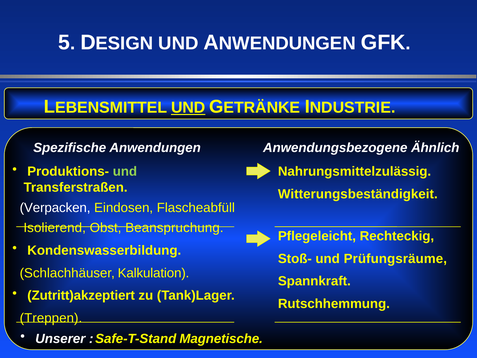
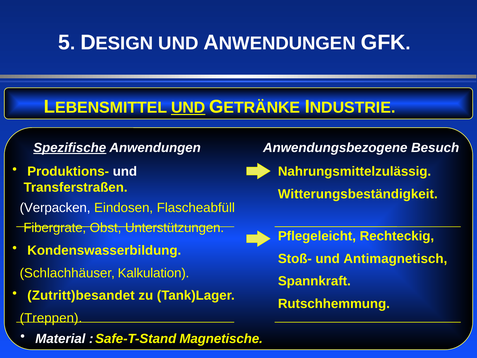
Spezifische underline: none -> present
Ähnlich: Ähnlich -> Besuch
und at (125, 171) colour: light green -> white
Isolierend: Isolierend -> Fibergrate
Beanspruchung: Beanspruchung -> Unterstützungen
Prüfungsräume: Prüfungsräume -> Antimagnetisch
Zutritt)akzeptiert: Zutritt)akzeptiert -> Zutritt)besandet
Unserer: Unserer -> Material
